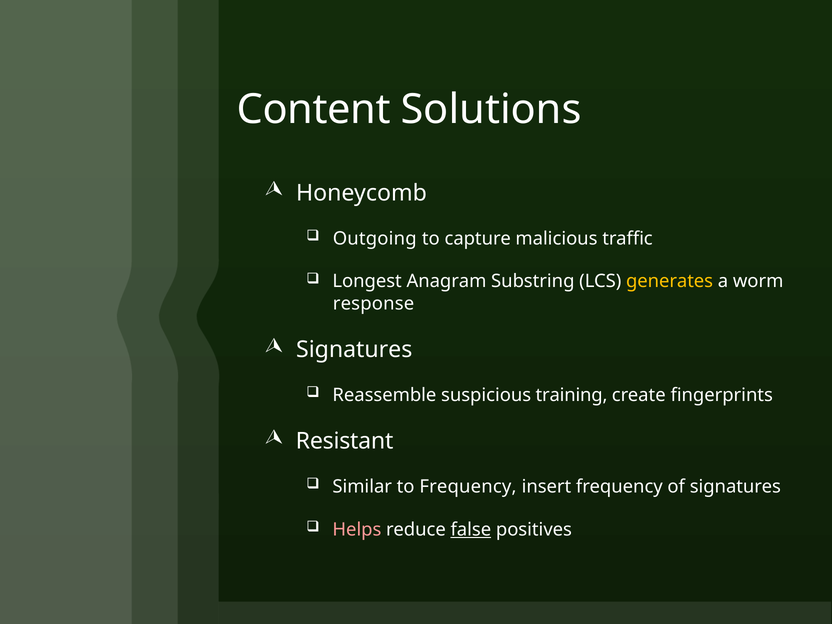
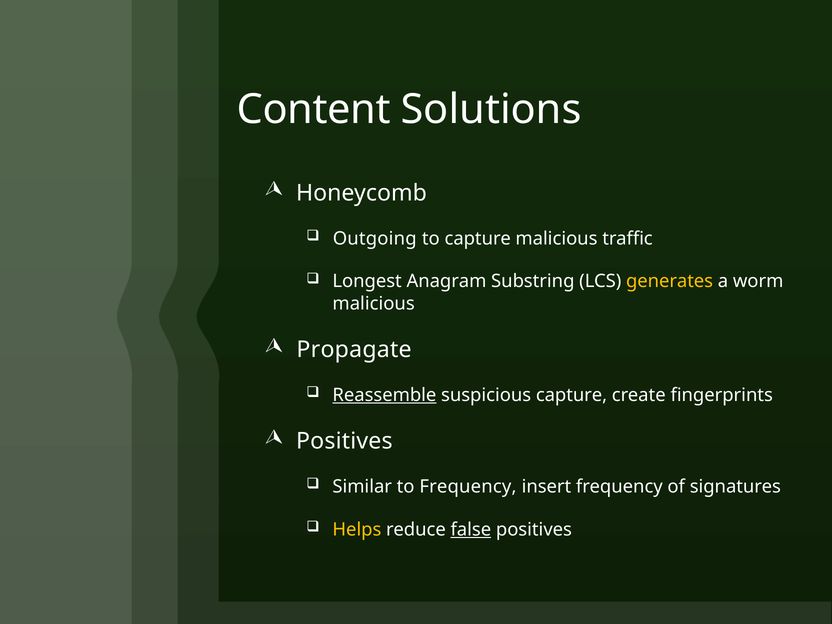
response at (374, 304): response -> malicious
Signatures at (354, 350): Signatures -> Propagate
Reassemble underline: none -> present
suspicious training: training -> capture
Resistant at (345, 441): Resistant -> Positives
Helps colour: pink -> yellow
